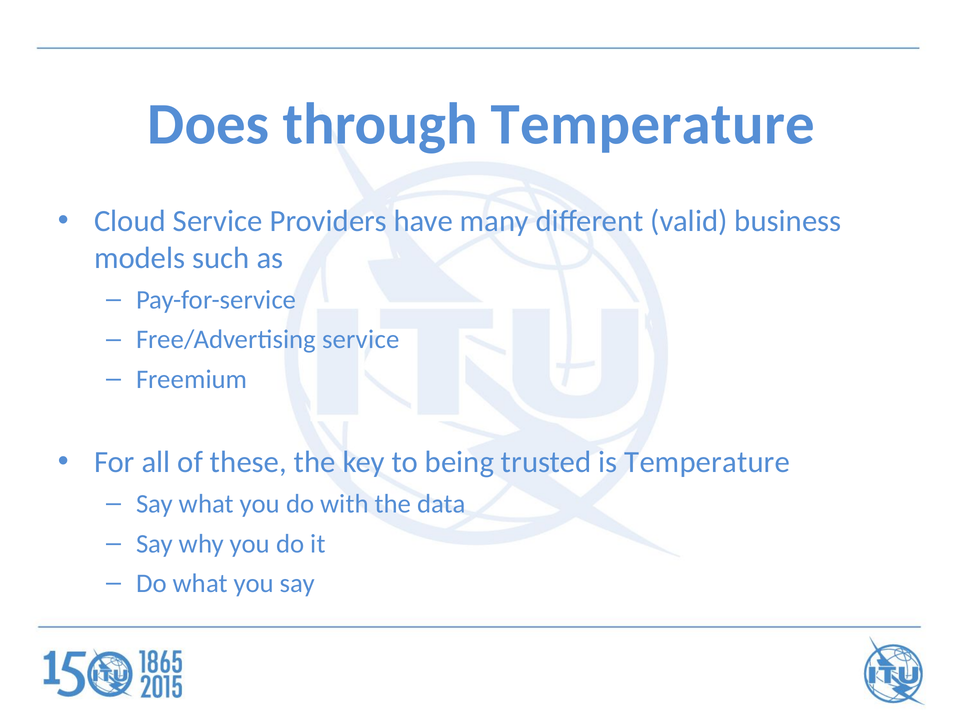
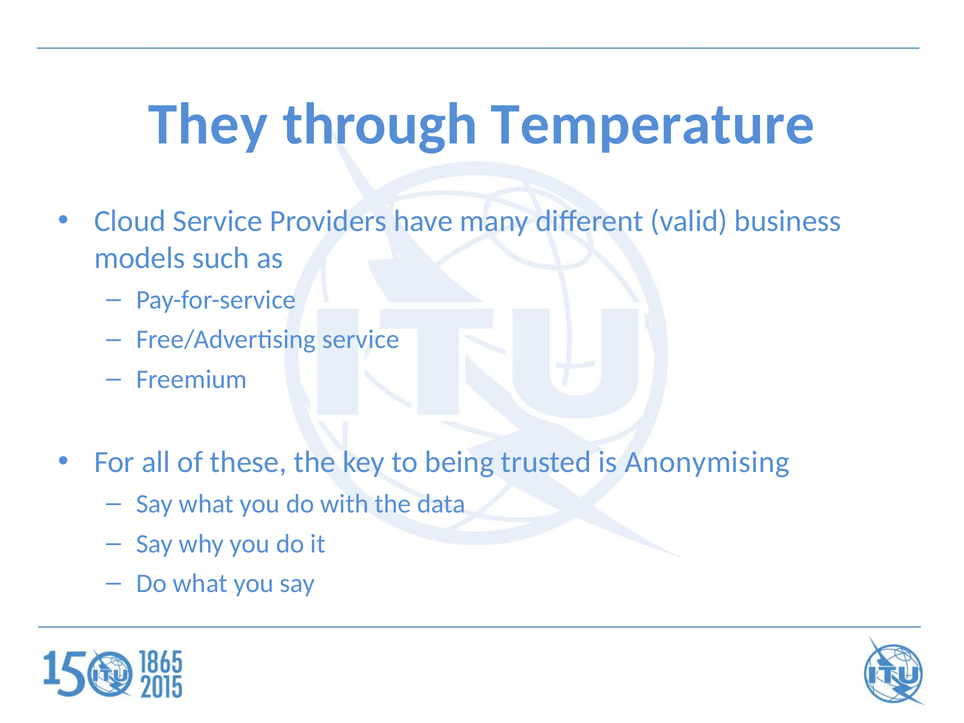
Does: Does -> They
is Temperature: Temperature -> Anonymising
